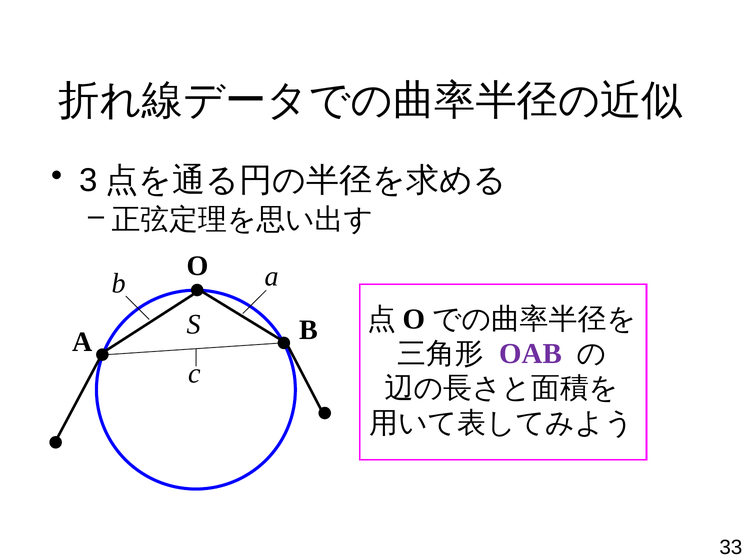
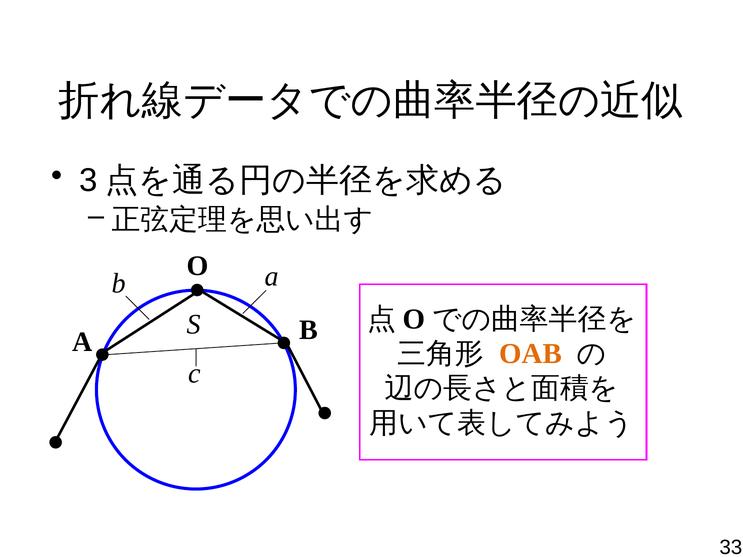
OAB colour: purple -> orange
